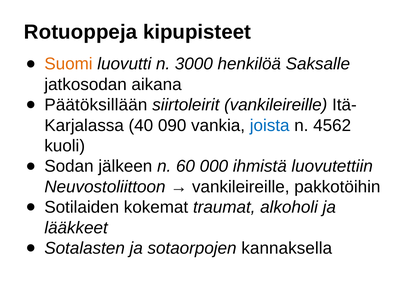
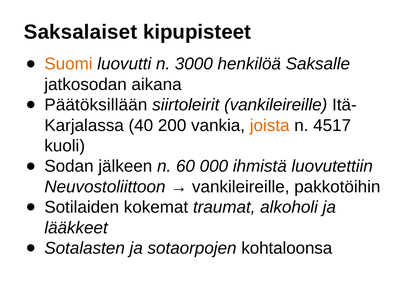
Rotuoppeja: Rotuoppeja -> Saksalaiset
090: 090 -> 200
joista colour: blue -> orange
4562: 4562 -> 4517
kannaksella: kannaksella -> kohtaloonsa
